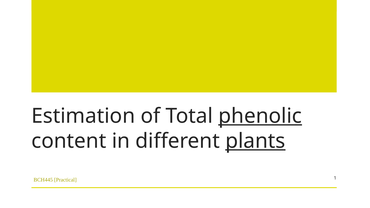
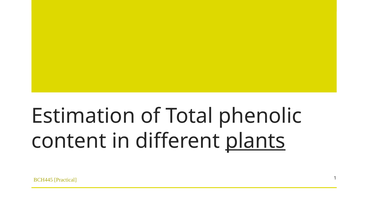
phenolic underline: present -> none
